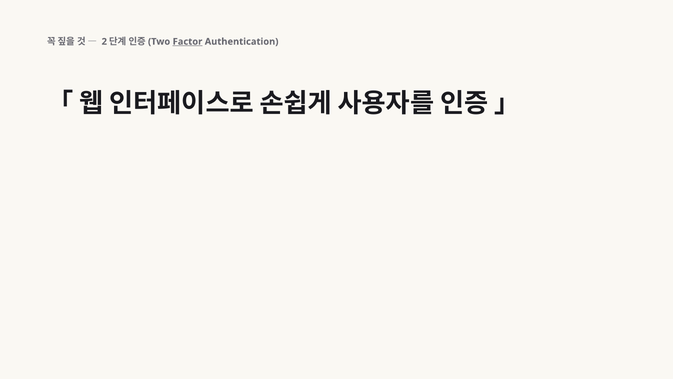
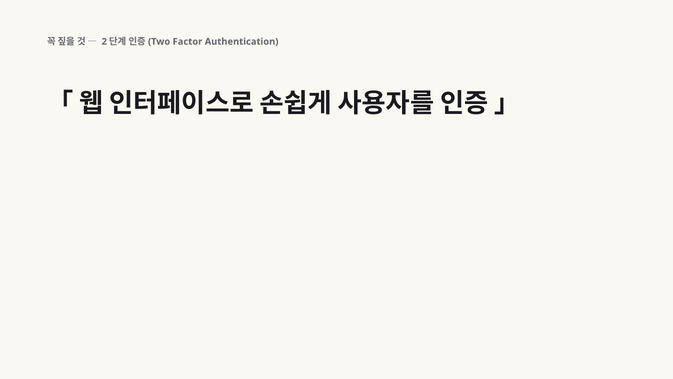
Factor underline: present -> none
